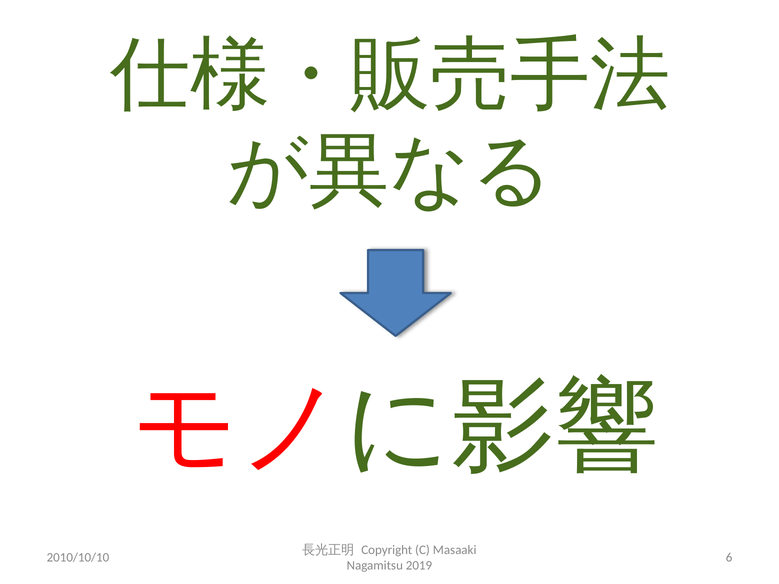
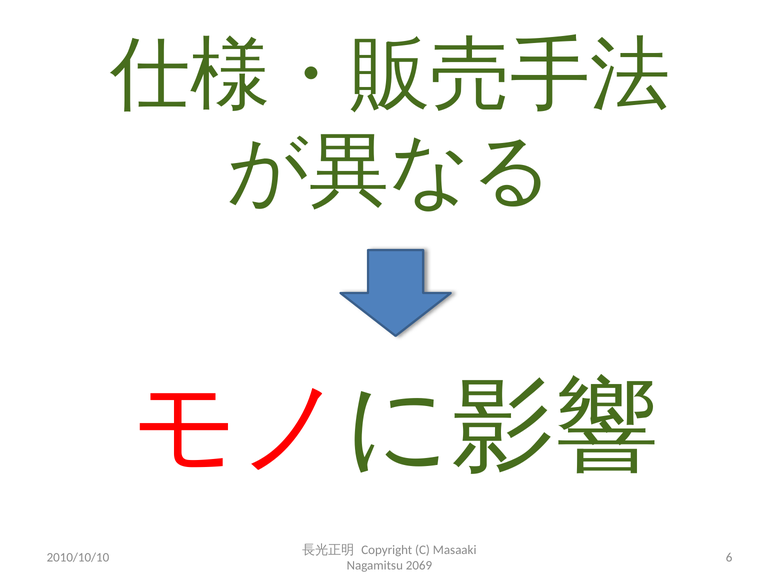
2019: 2019 -> 2069
